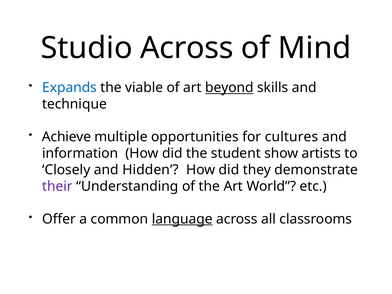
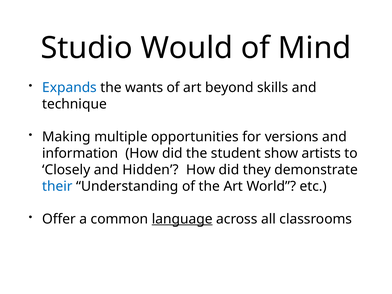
Studio Across: Across -> Would
viable: viable -> wants
beyond underline: present -> none
Achieve: Achieve -> Making
cultures: cultures -> versions
their colour: purple -> blue
